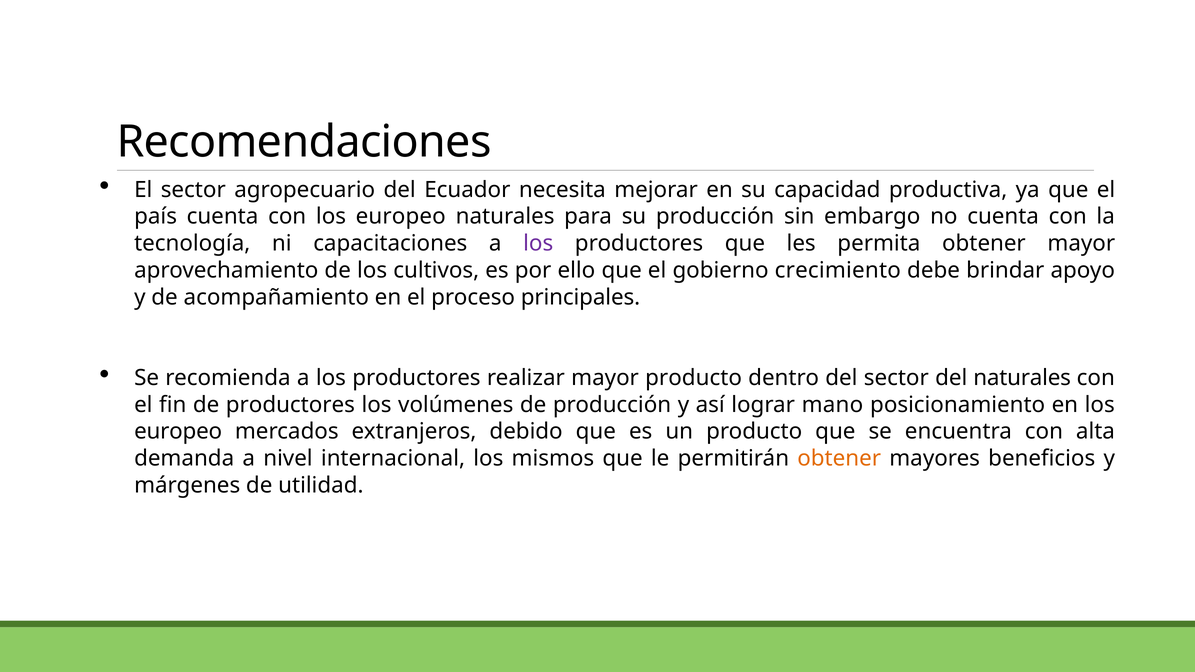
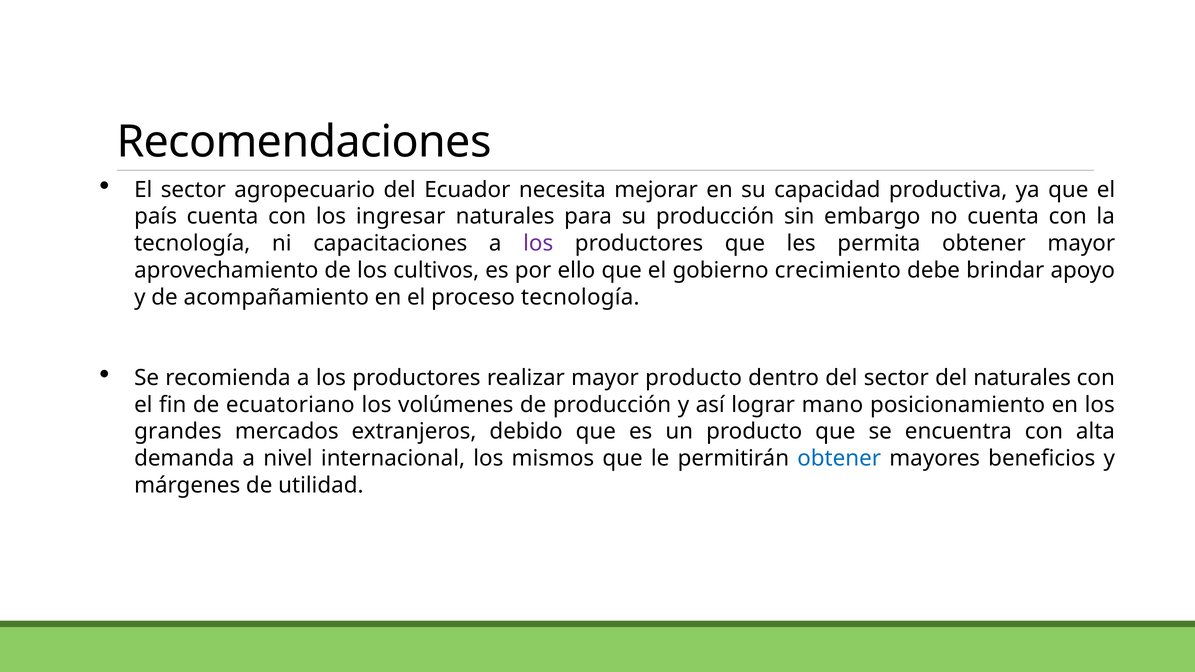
con los europeo: europeo -> ingresar
proceso principales: principales -> tecnología
de productores: productores -> ecuatoriano
europeo at (178, 432): europeo -> grandes
obtener at (839, 459) colour: orange -> blue
